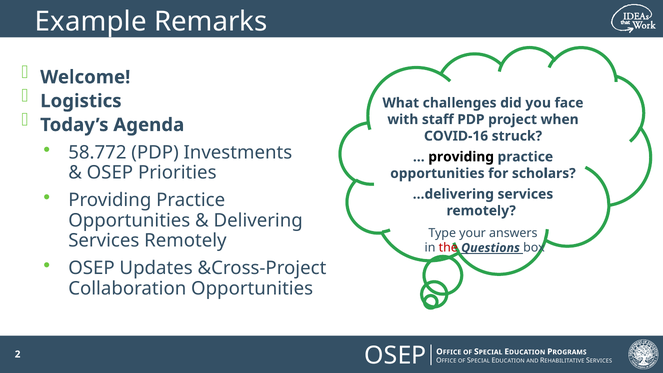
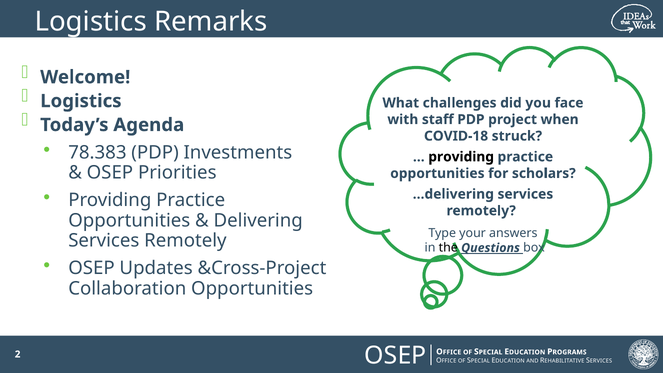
Example at (91, 21): Example -> Logistics
COVID-16: COVID-16 -> COVID-18
58.772: 58.772 -> 78.383
the colour: red -> black
